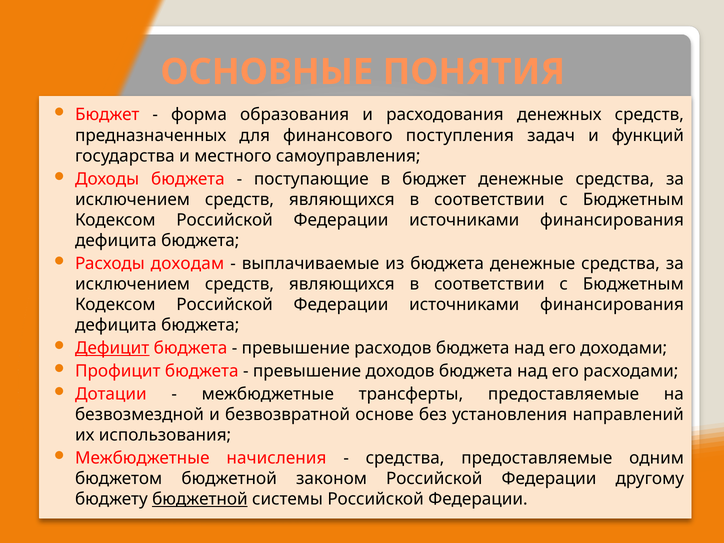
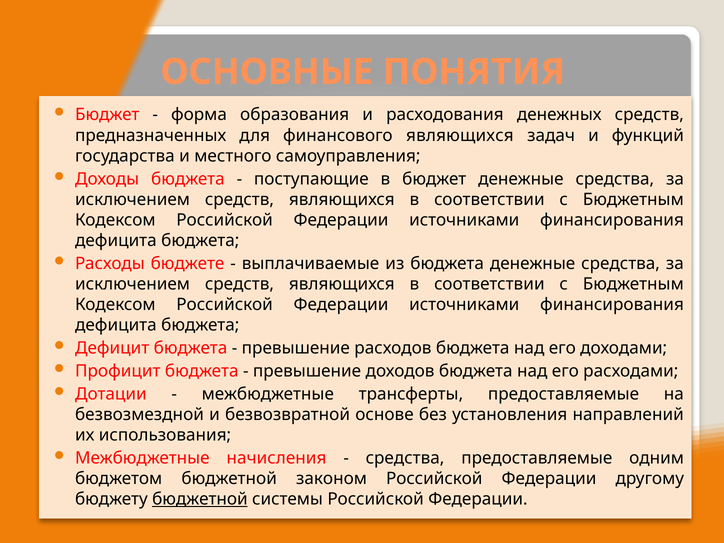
финансового поступления: поступления -> являющихся
доходам: доходам -> бюджете
Дефицит underline: present -> none
